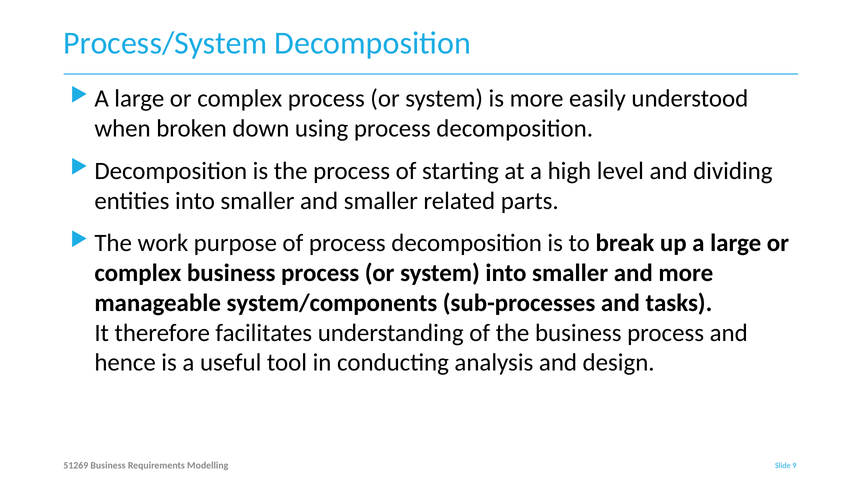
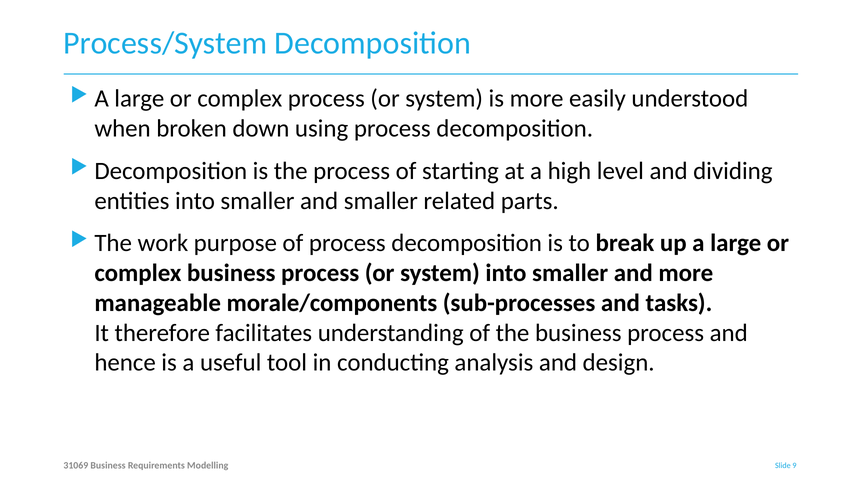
system/components: system/components -> morale/components
51269: 51269 -> 31069
